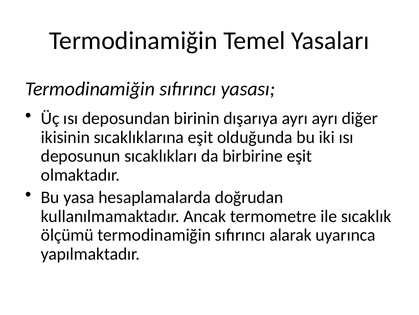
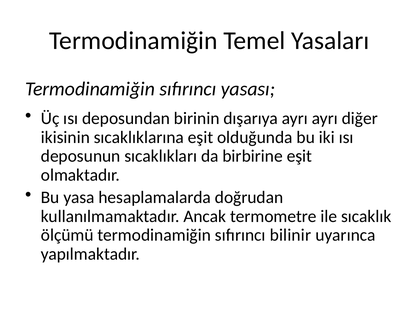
alarak: alarak -> bilinir
